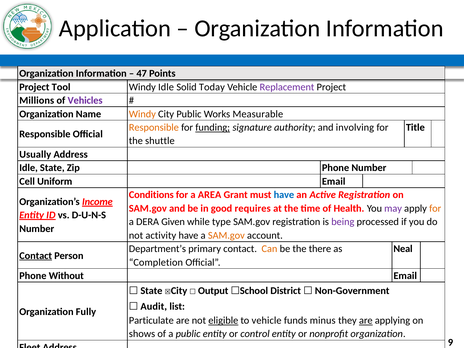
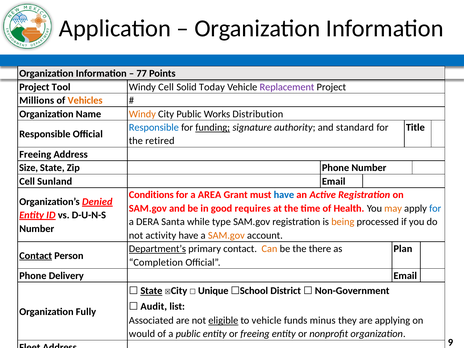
47: 47 -> 77
Windy Idle: Idle -> Cell
Vehicles colour: purple -> orange
Measurable: Measurable -> Distribution
Responsible at (154, 127) colour: orange -> blue
involving: involving -> standard
shuttle: shuttle -> retired
Usually at (35, 154): Usually -> Freeing
Idle at (29, 168): Idle -> Size
Uniform: Uniform -> Sunland
Income: Income -> Denied
may colour: purple -> orange
for at (435, 208) colour: orange -> blue
Given: Given -> Santa
being colour: purple -> orange
Department’s underline: none -> present
Neal: Neal -> Plan
Without: Without -> Delivery
State at (151, 291) underline: none -> present
Output: Output -> Unique
Particulate: Particulate -> Associated
are at (366, 320) underline: present -> none
shows: shows -> would
or control: control -> freeing
